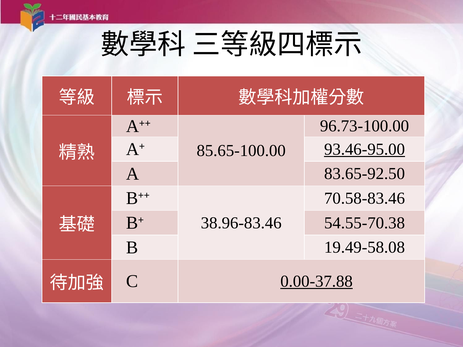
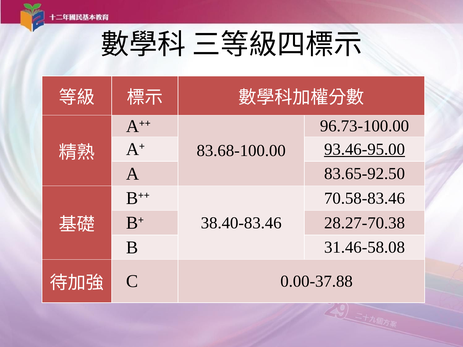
85.65-100.00: 85.65-100.00 -> 83.68-100.00
54.55-70.38: 54.55-70.38 -> 28.27-70.38
38.96-83.46: 38.96-83.46 -> 38.40-83.46
19.49-58.08: 19.49-58.08 -> 31.46-58.08
0.00-37.88 underline: present -> none
